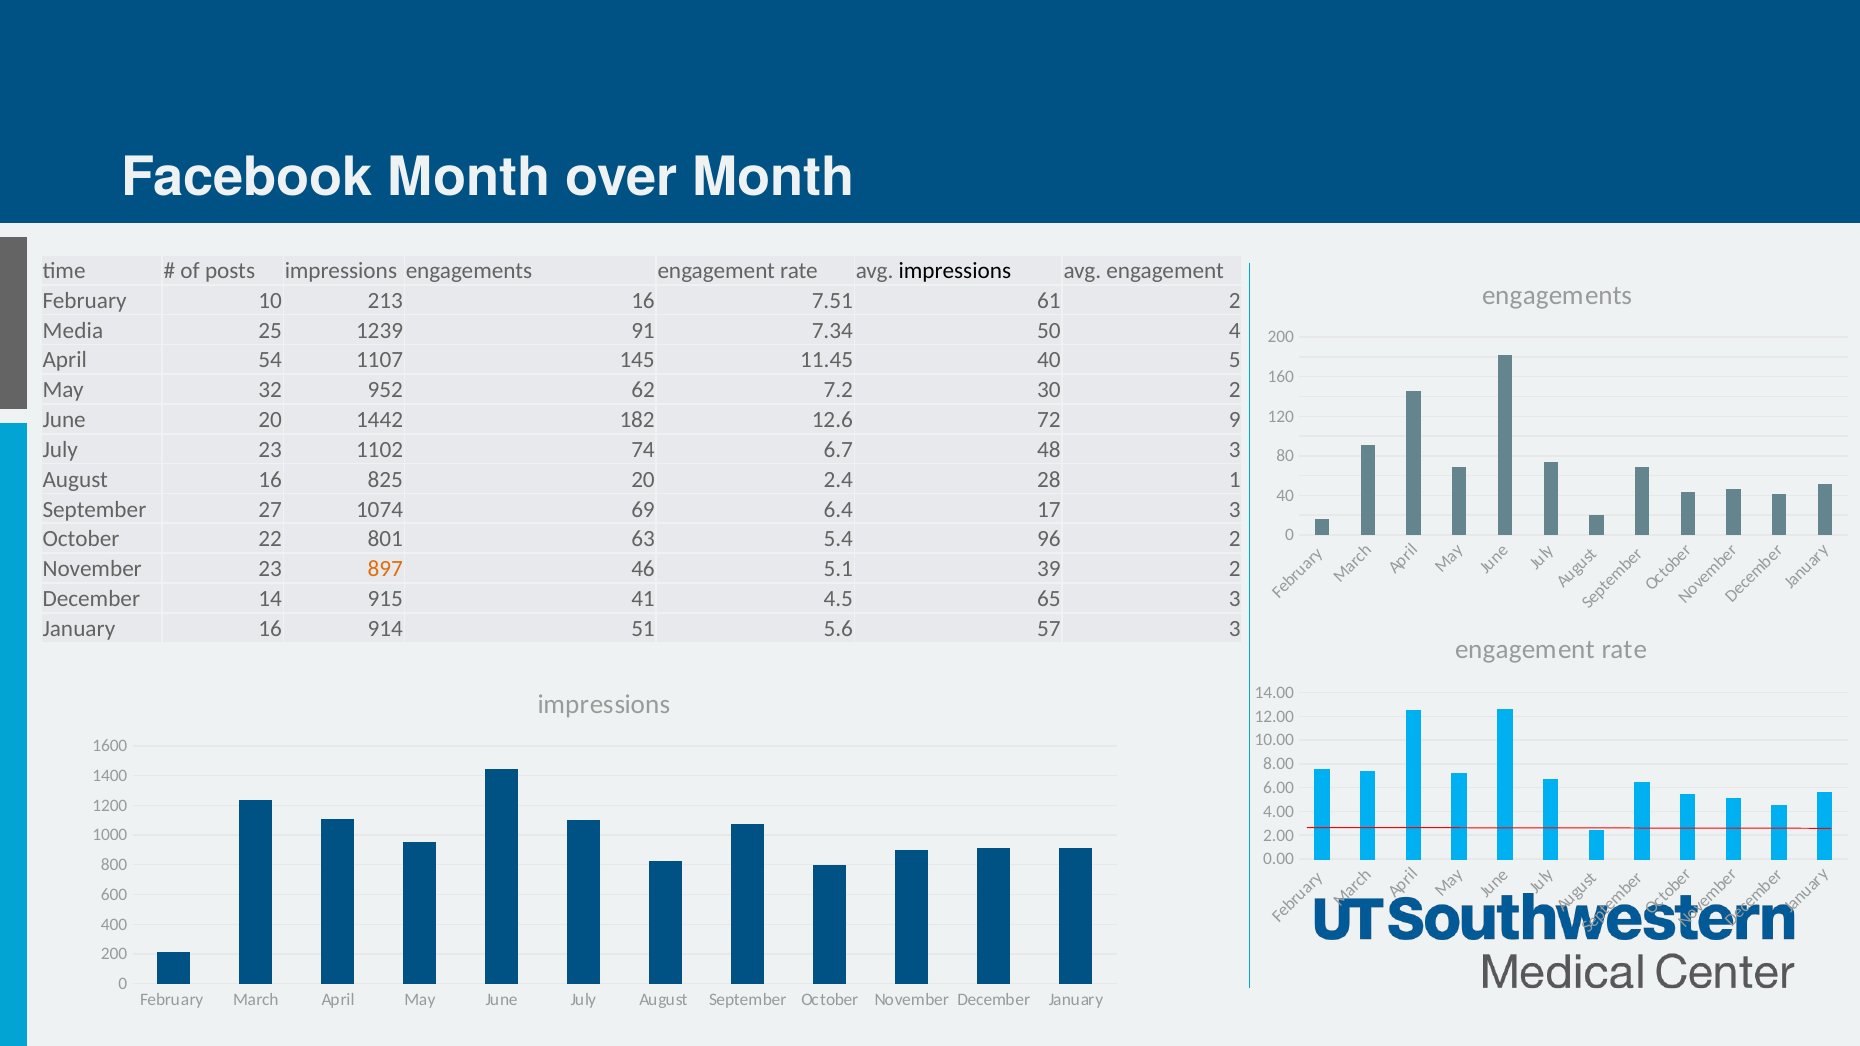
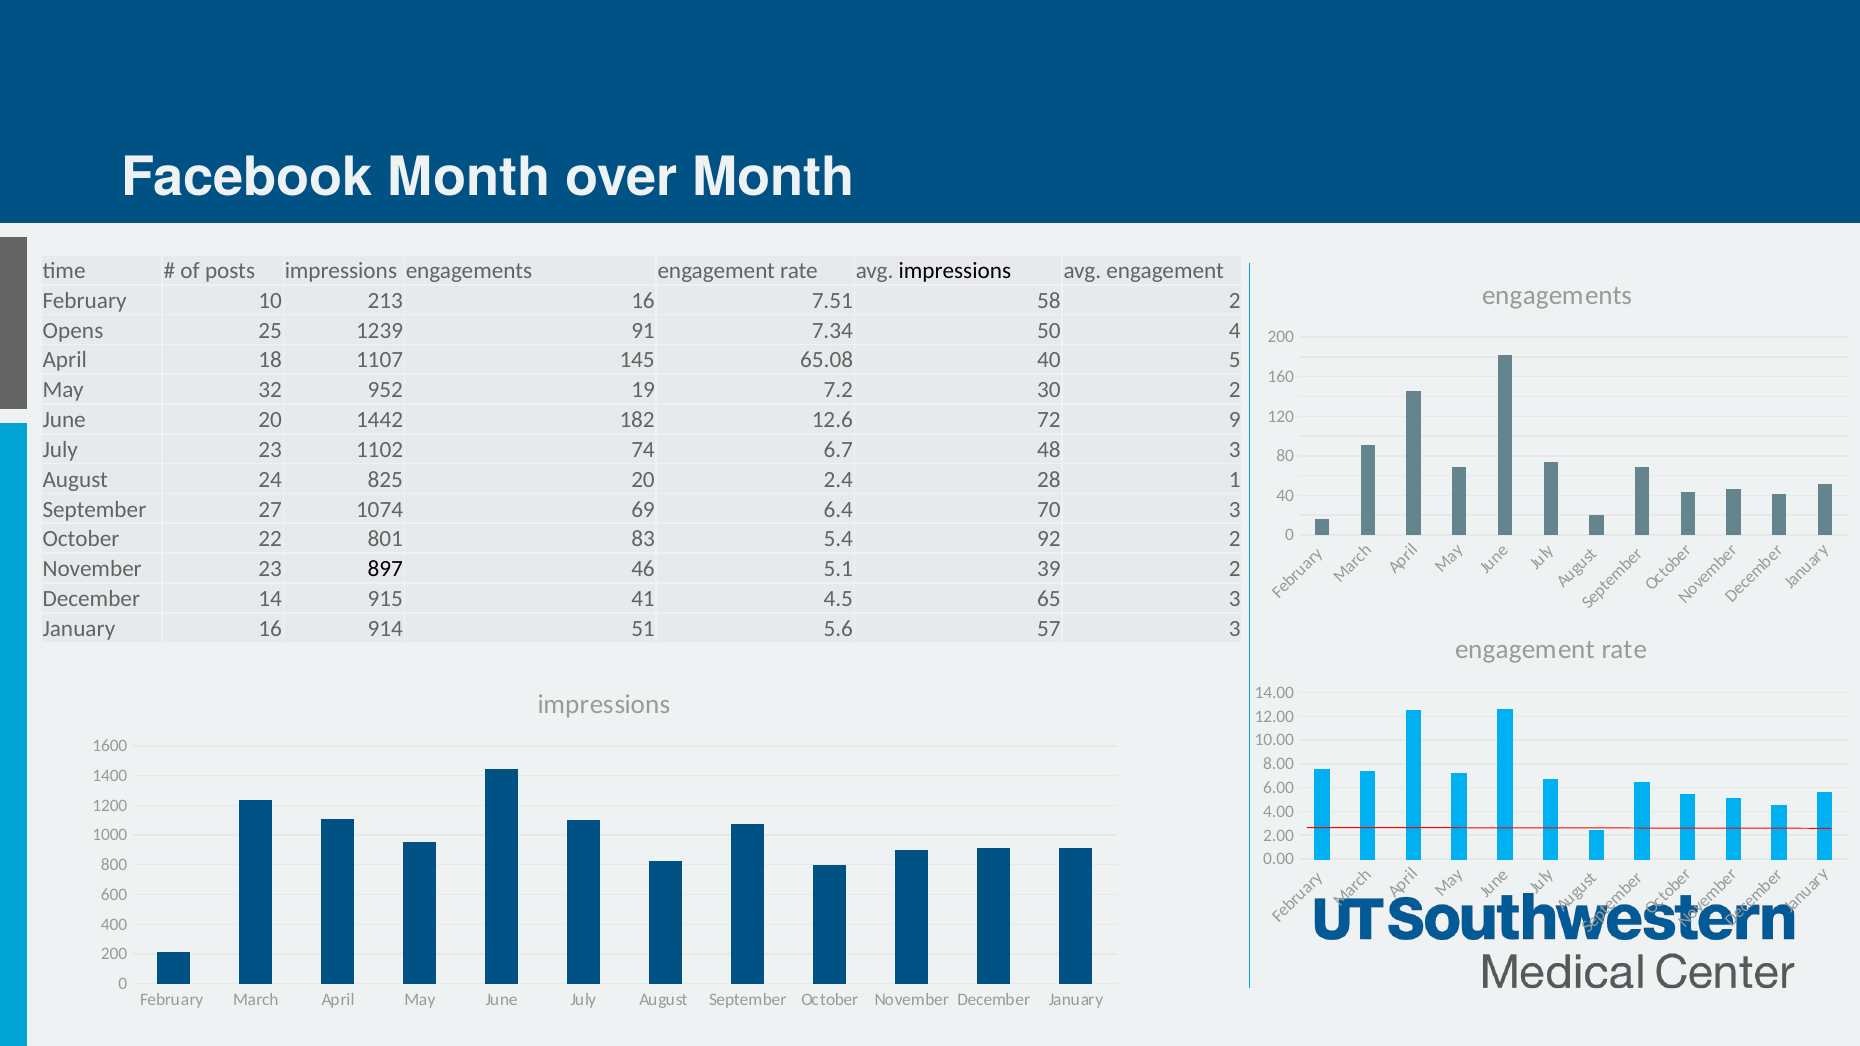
61: 61 -> 58
Media: Media -> Opens
54: 54 -> 18
11.45: 11.45 -> 65.08
62: 62 -> 19
August 16: 16 -> 24
17: 17 -> 70
63: 63 -> 83
96: 96 -> 92
897 colour: orange -> black
